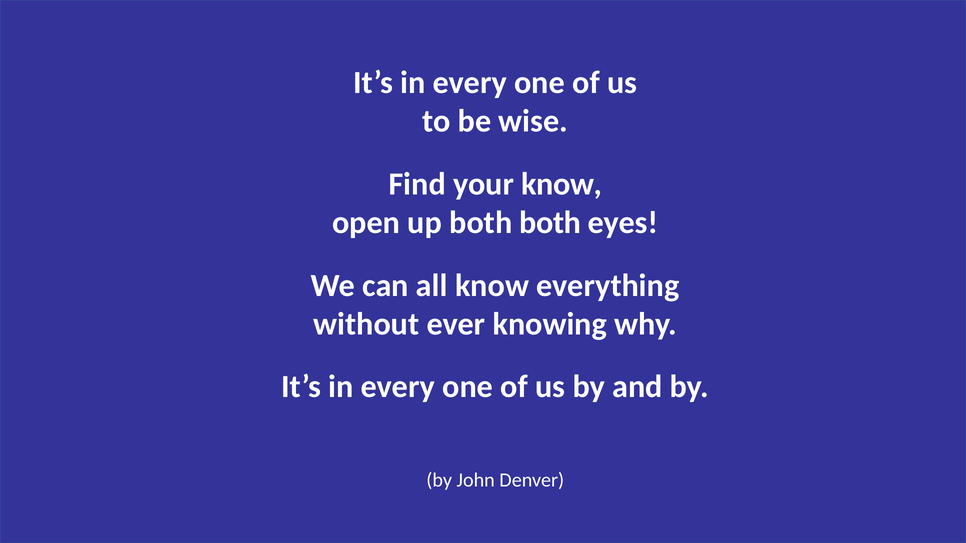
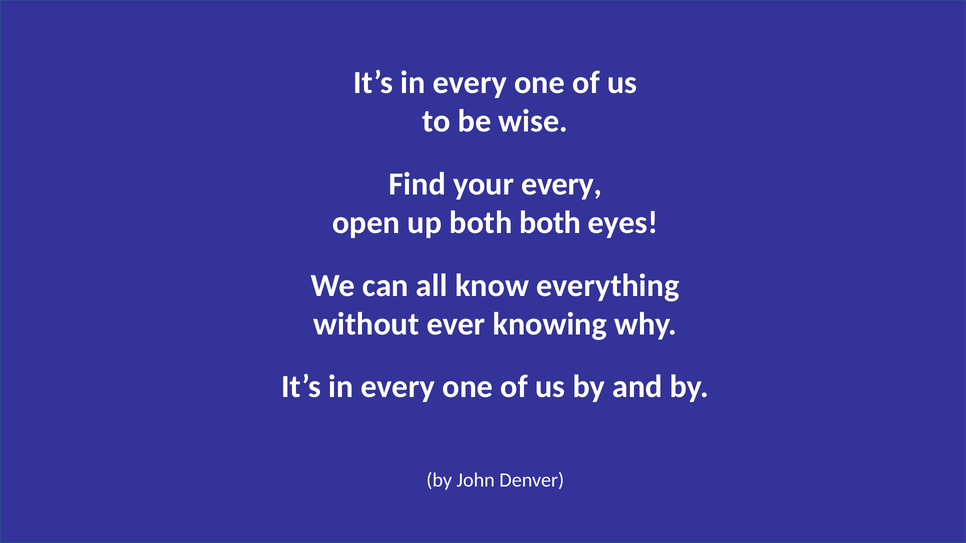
your know: know -> every
